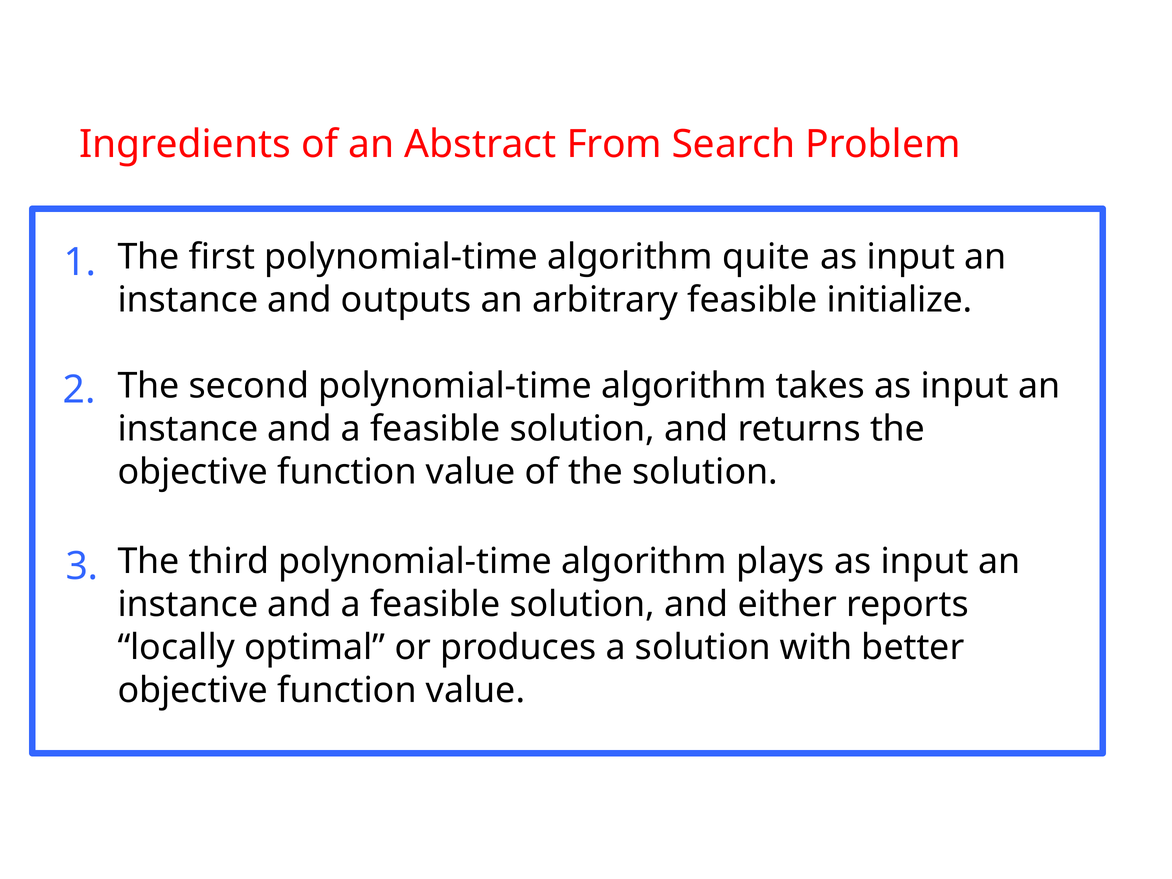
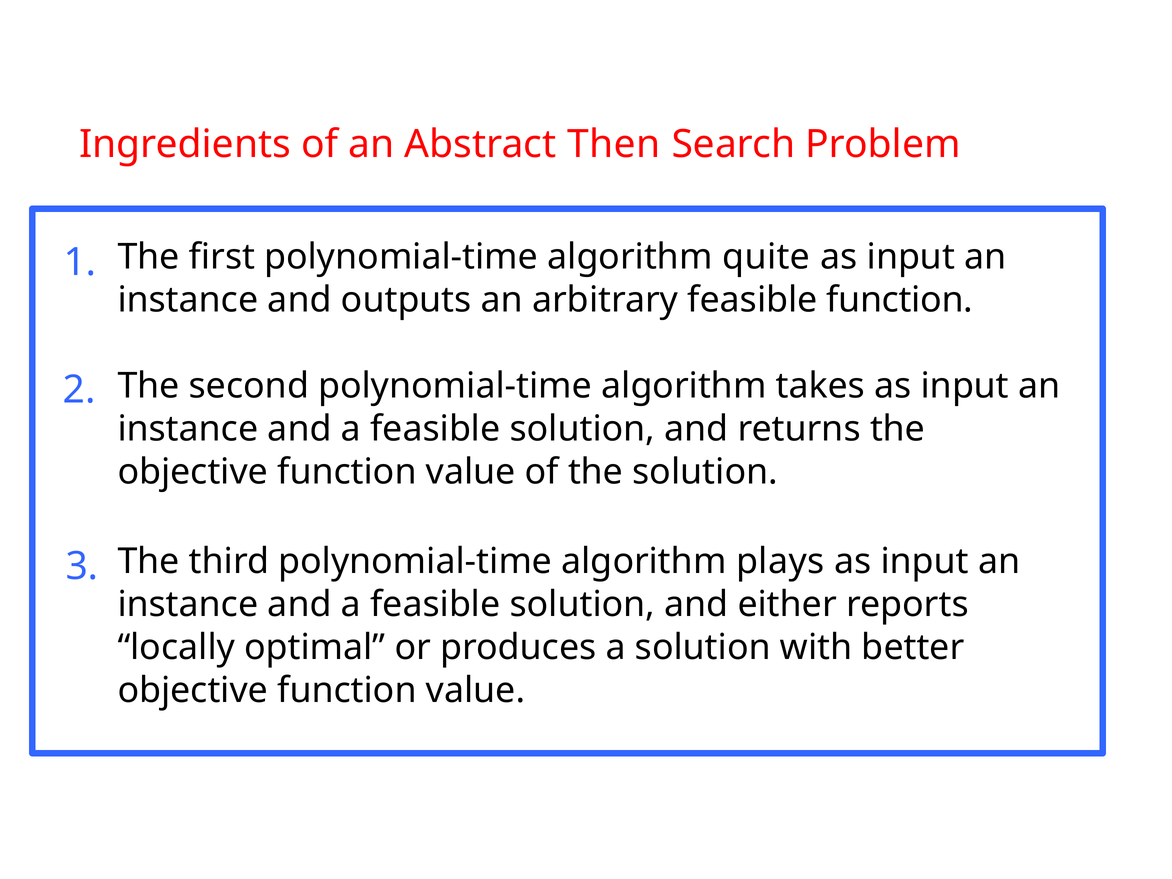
From: From -> Then
feasible initialize: initialize -> function
